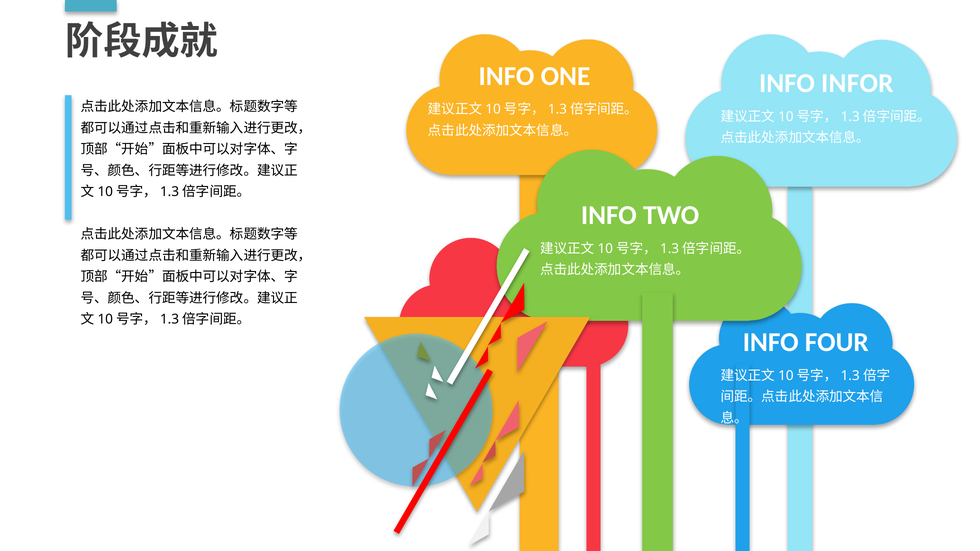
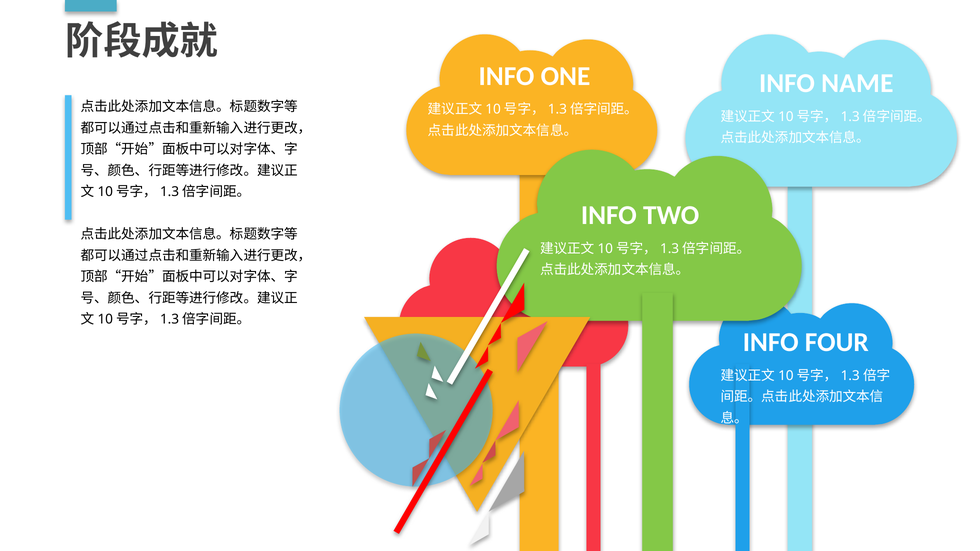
INFOR: INFOR -> NAME
